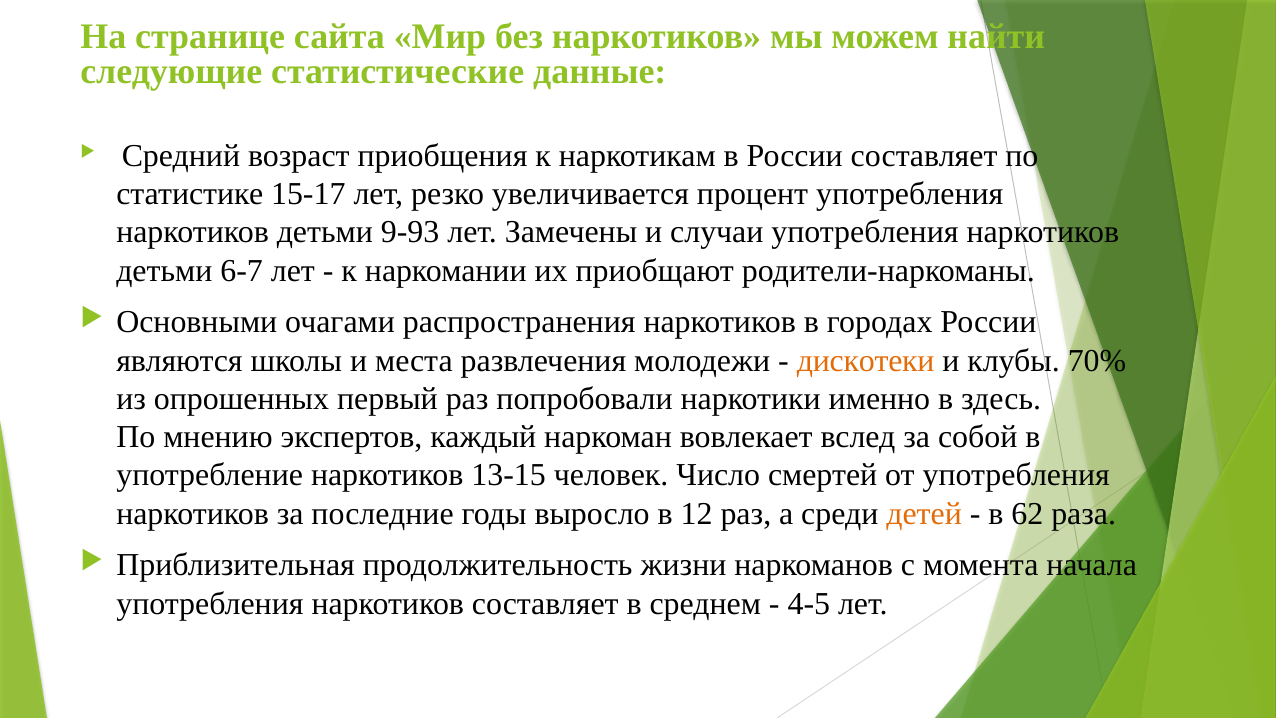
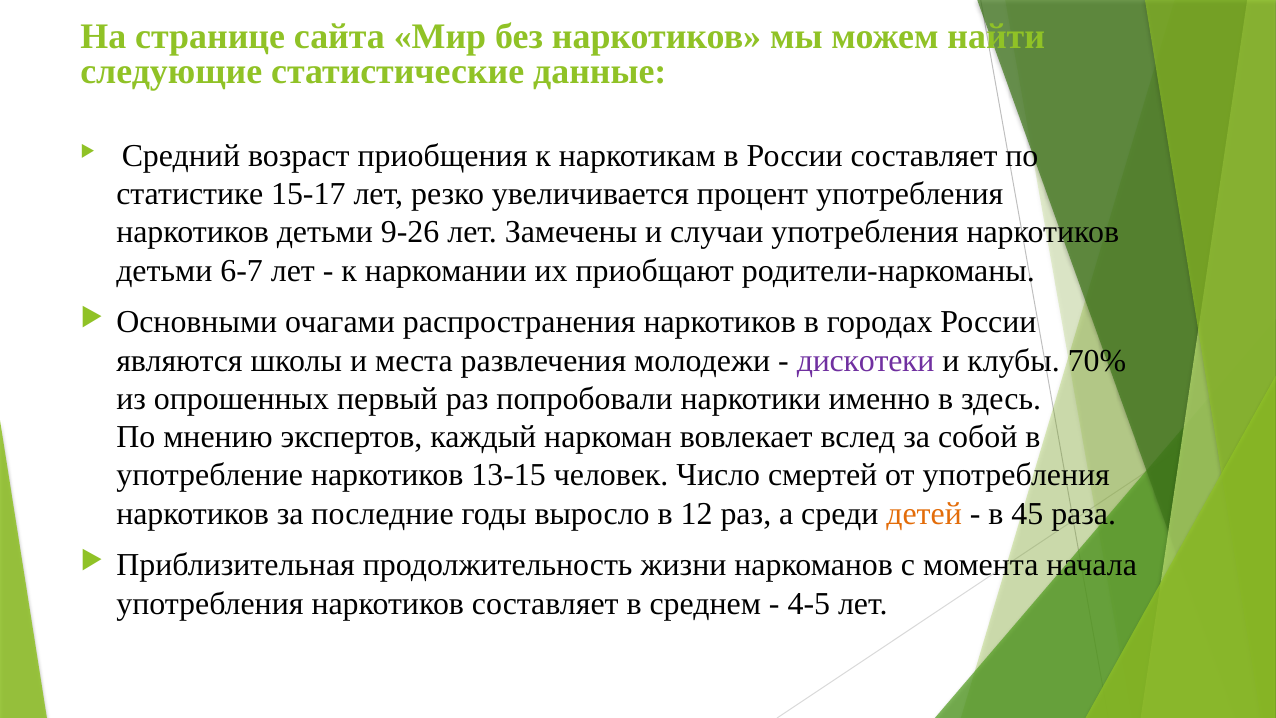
9-93: 9-93 -> 9-26
дискотеки colour: orange -> purple
62: 62 -> 45
